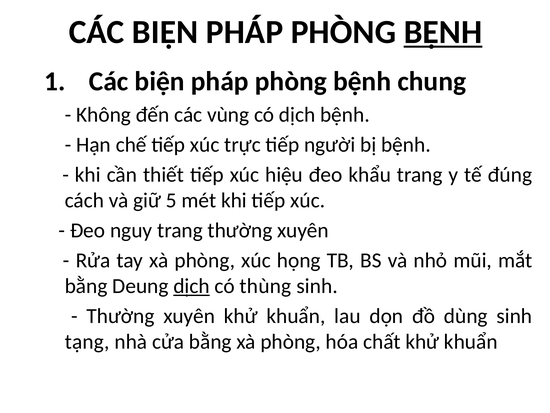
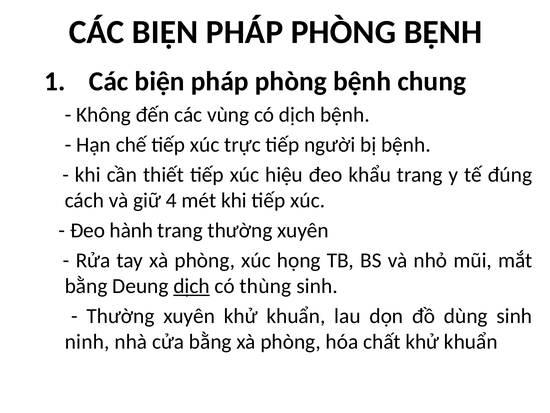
BỆNH at (443, 32) underline: present -> none
5: 5 -> 4
nguy: nguy -> hành
tạng: tạng -> ninh
